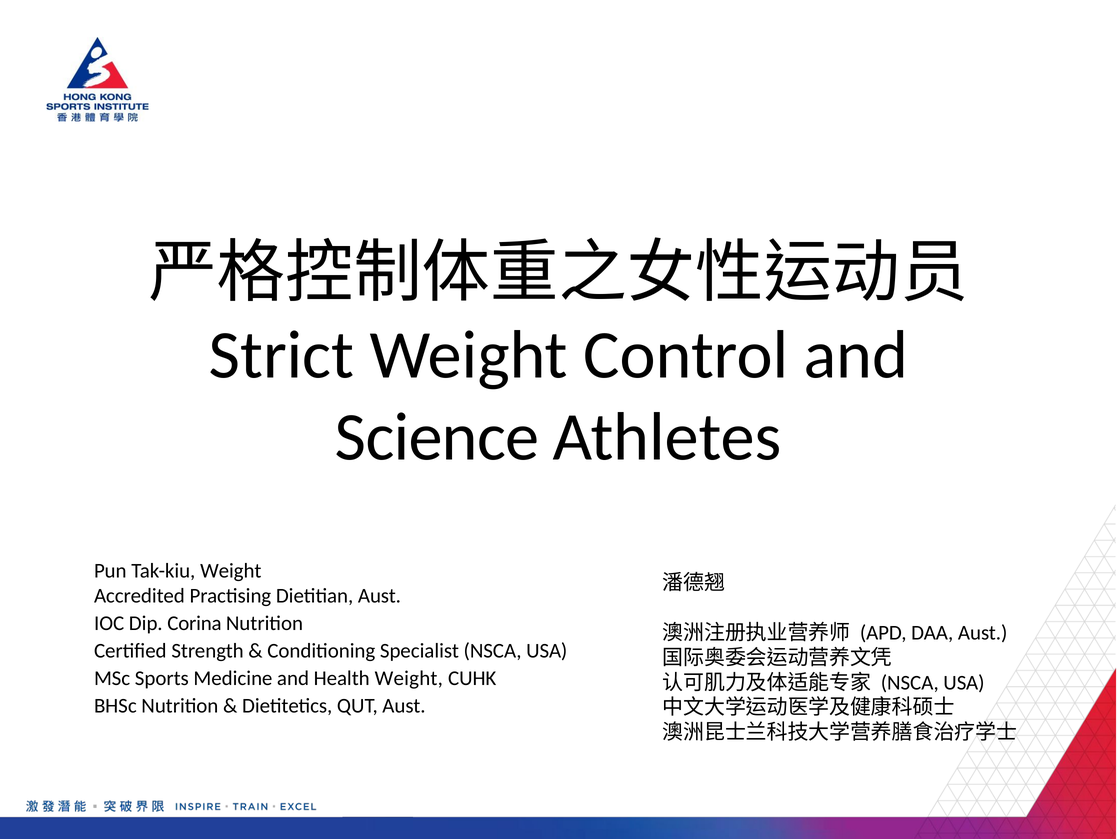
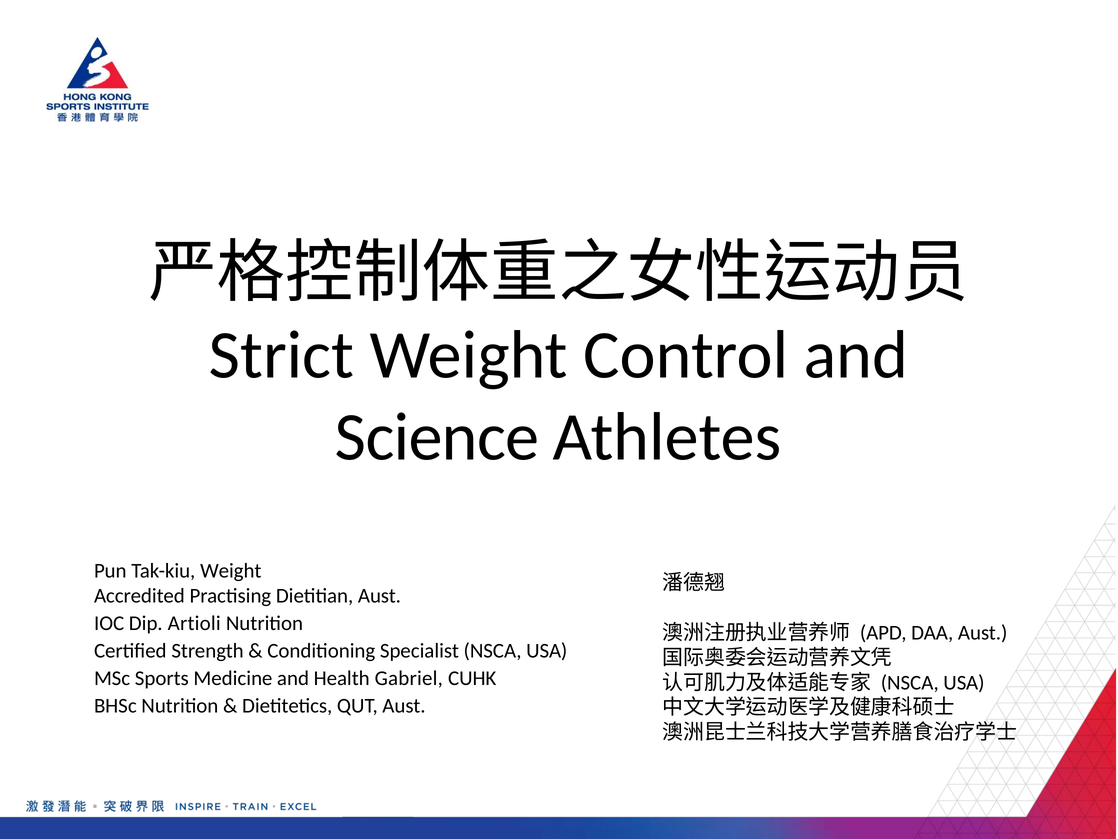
Corina: Corina -> Artioli
Health Weight: Weight -> Gabriel
